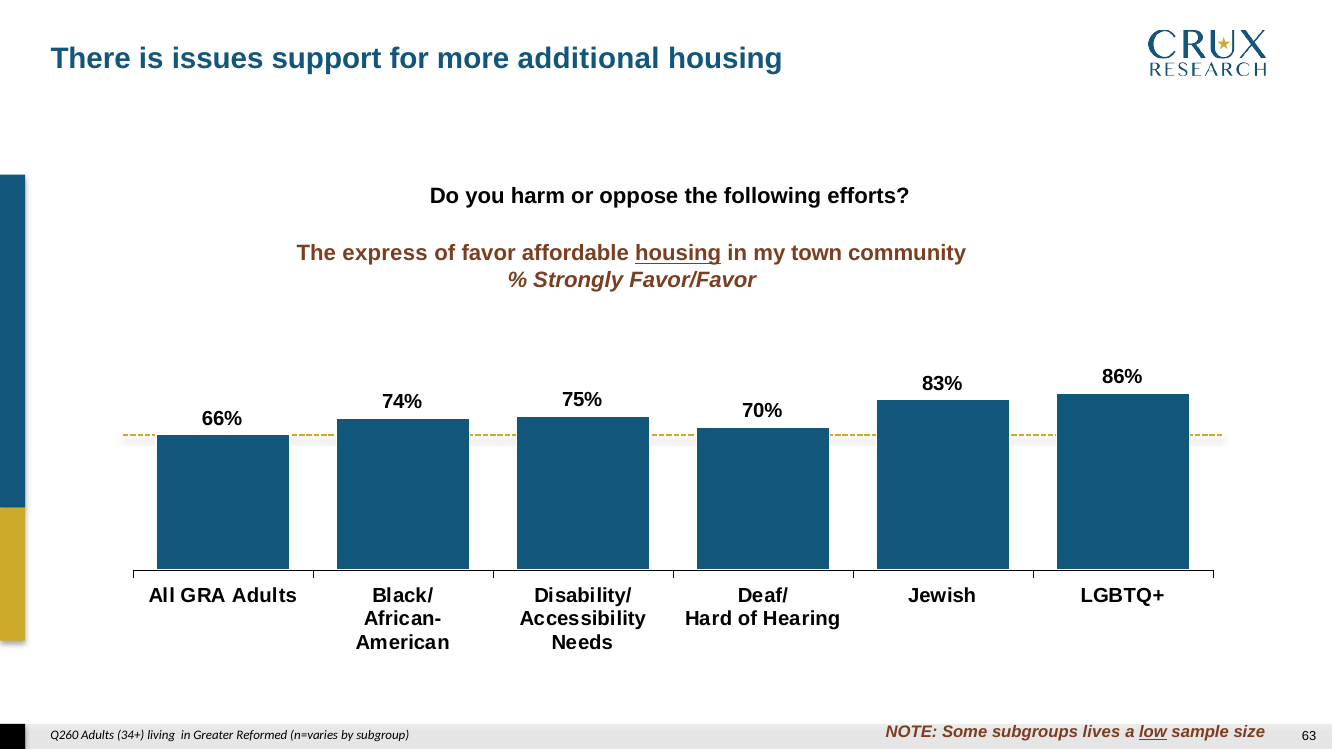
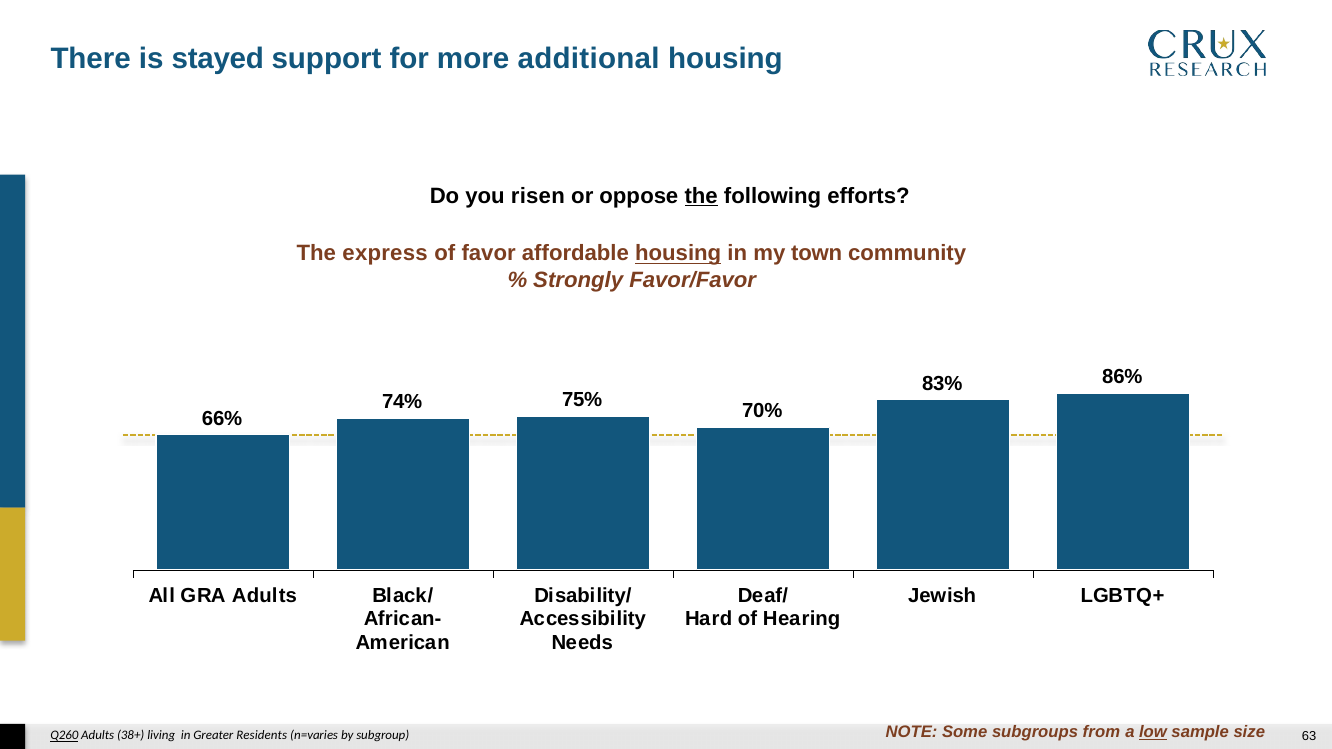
issues: issues -> stayed
harm: harm -> risen
the at (701, 196) underline: none -> present
lives: lives -> from
Q260 underline: none -> present
34+: 34+ -> 38+
Reformed: Reformed -> Residents
